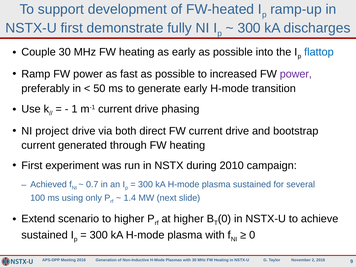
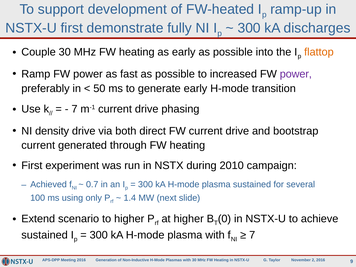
flattop colour: blue -> orange
1 at (74, 109): 1 -> 7
project: project -> density
0 at (252, 235): 0 -> 7
